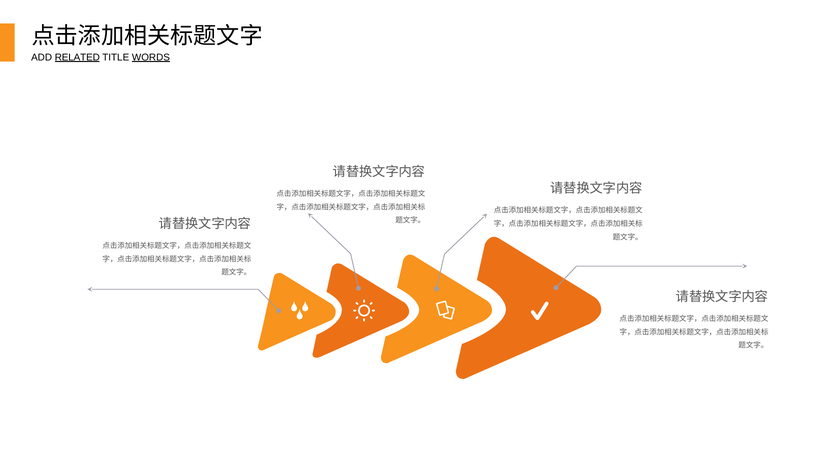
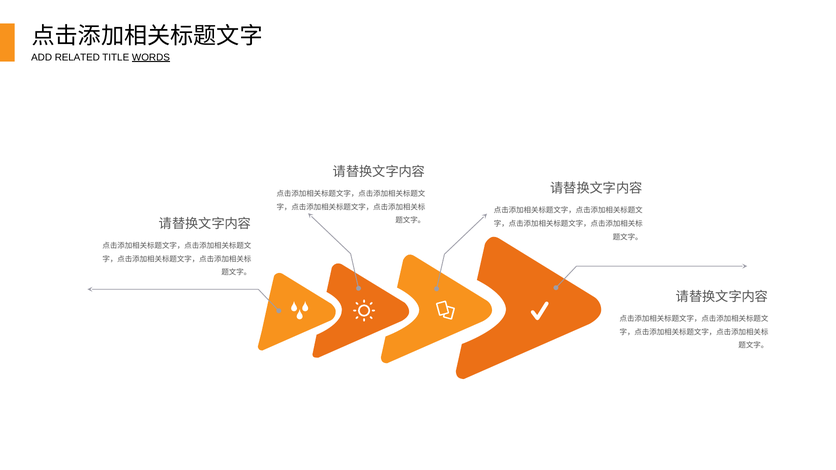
RELATED underline: present -> none
